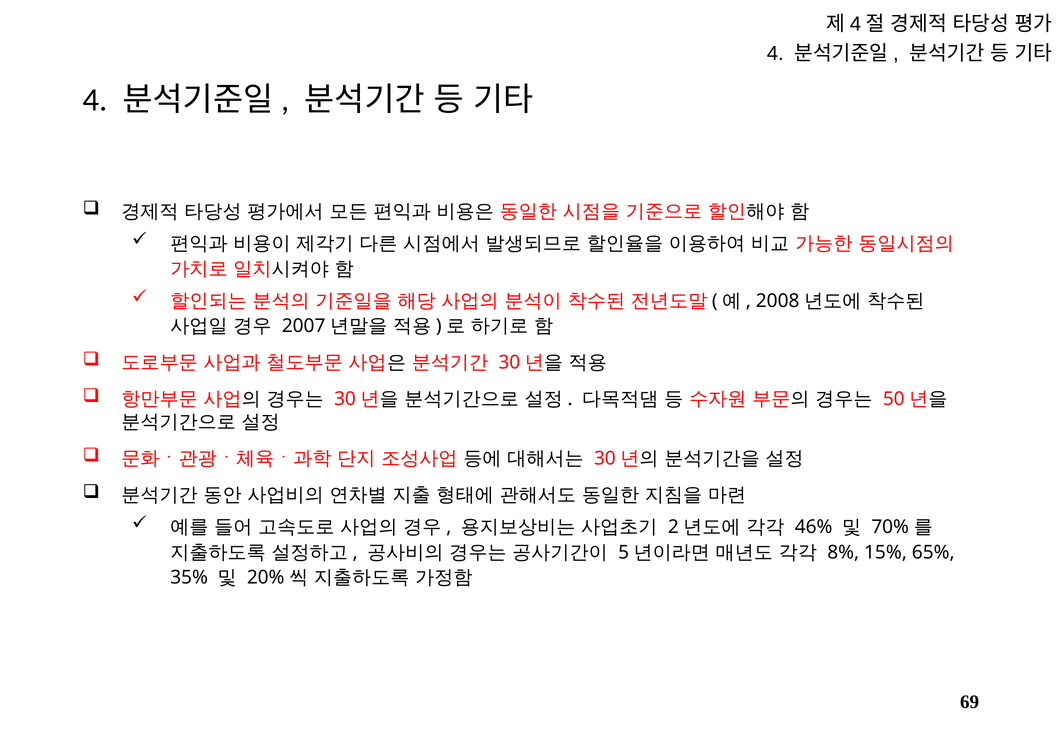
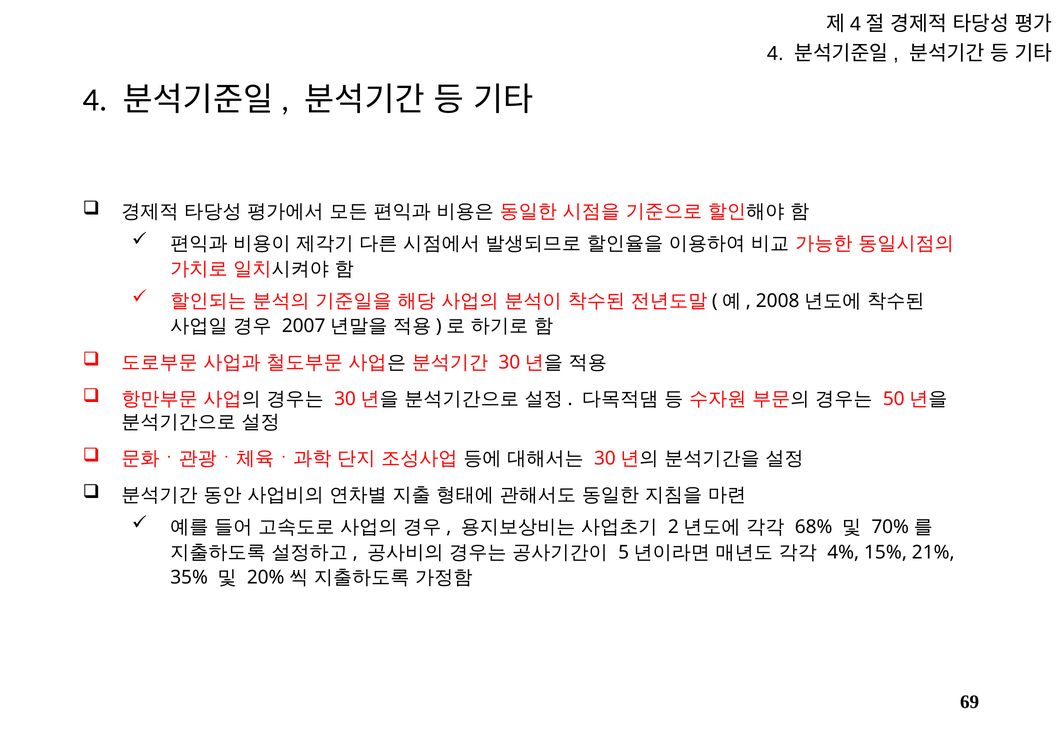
46%: 46% -> 68%
8%: 8% -> 4%
65%: 65% -> 21%
